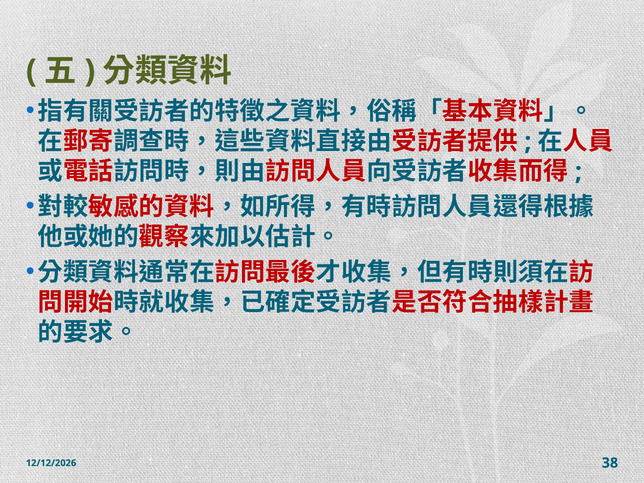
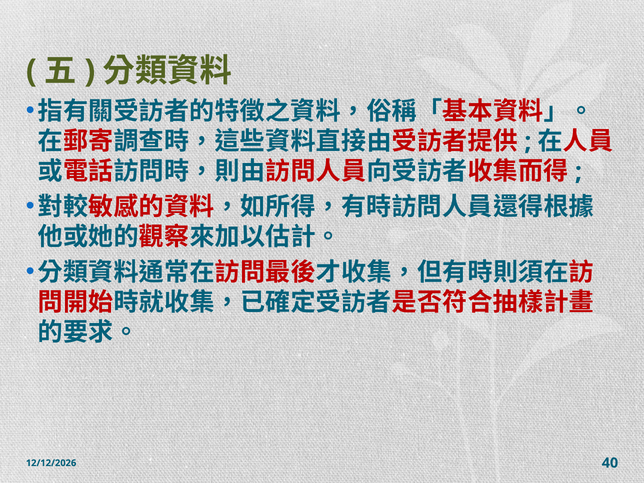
38: 38 -> 40
